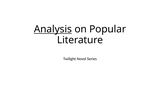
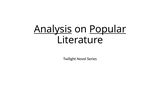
Popular underline: none -> present
